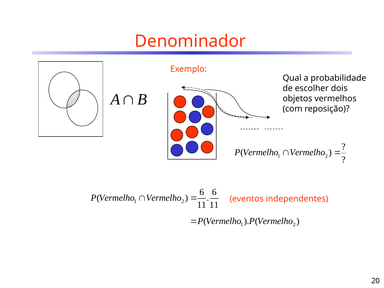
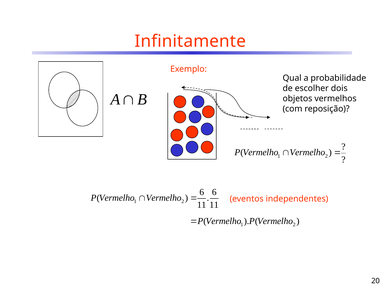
Denominador: Denominador -> Infinitamente
